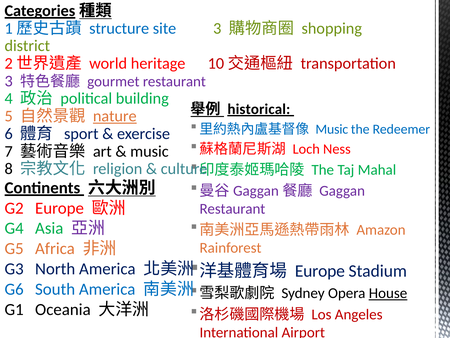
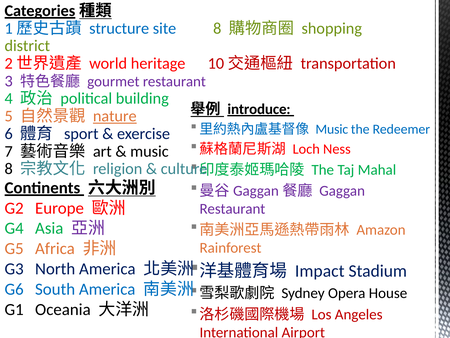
site 3: 3 -> 8
historical: historical -> introduce
Europe at (320, 271): Europe -> Impact
House underline: present -> none
